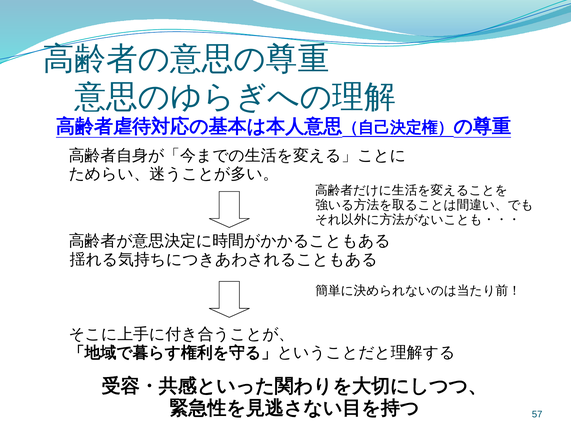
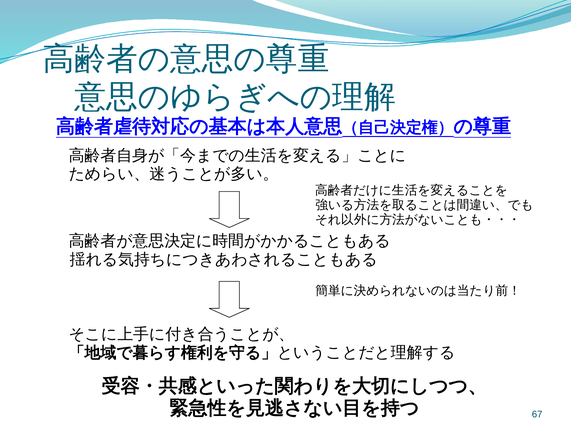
57: 57 -> 67
